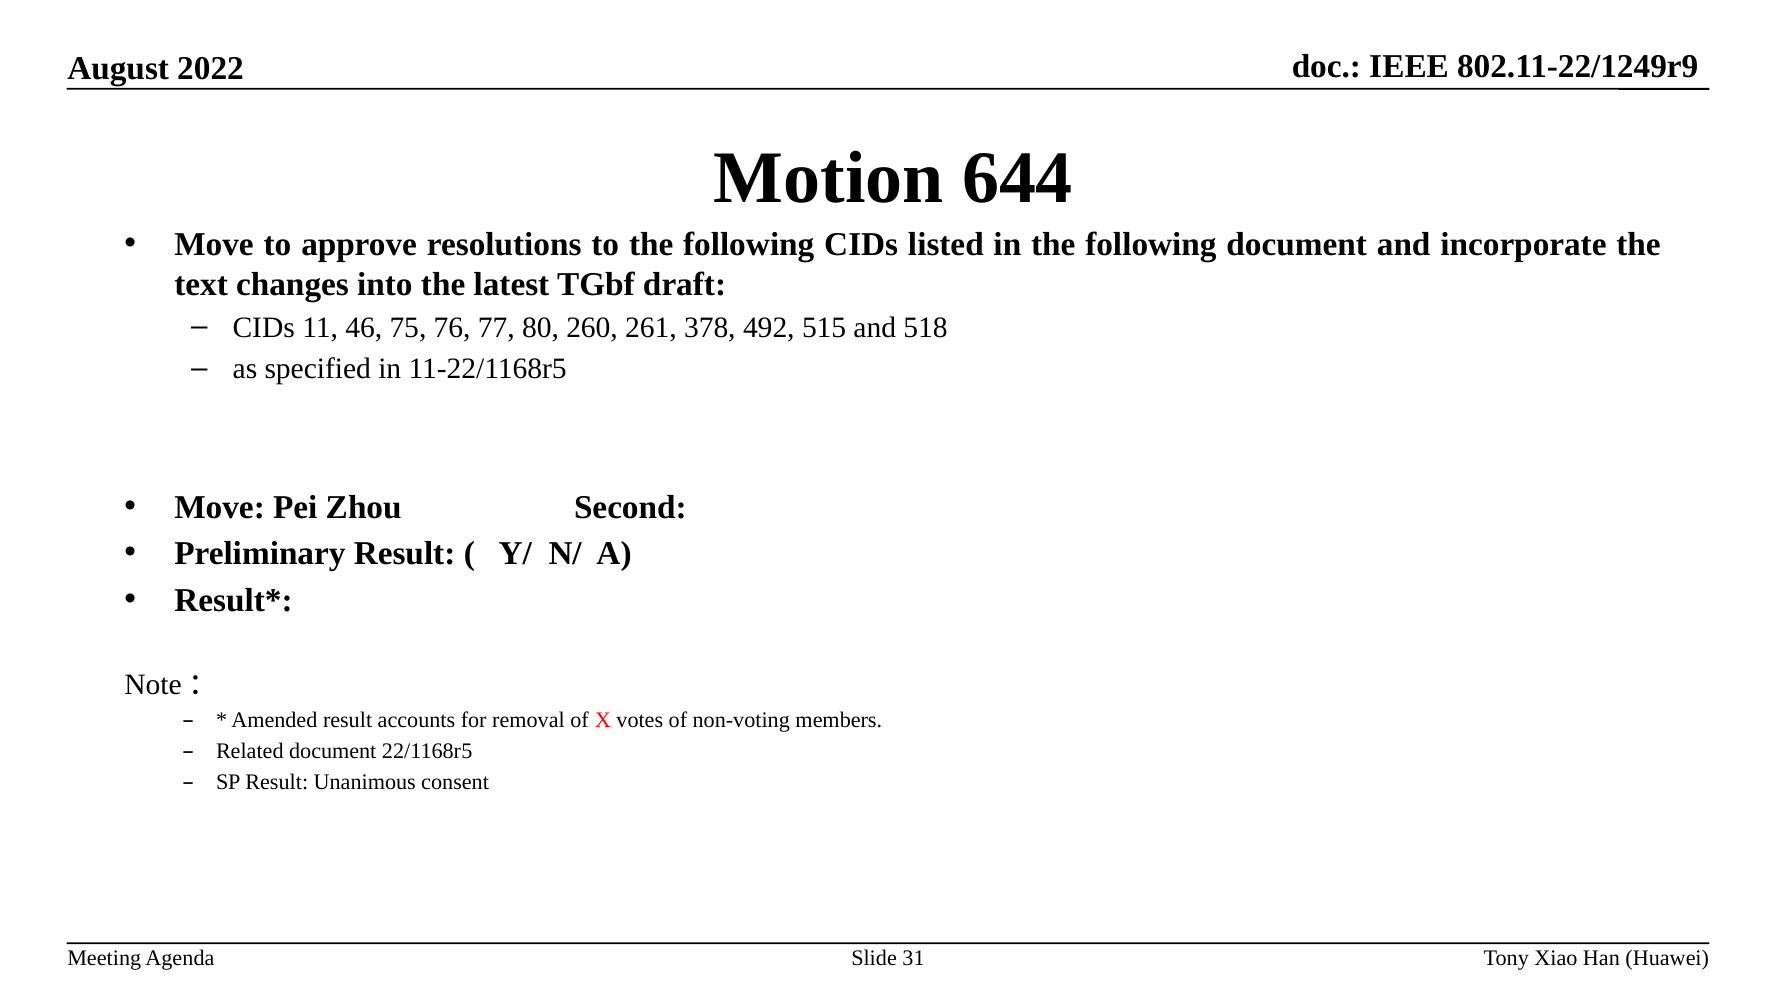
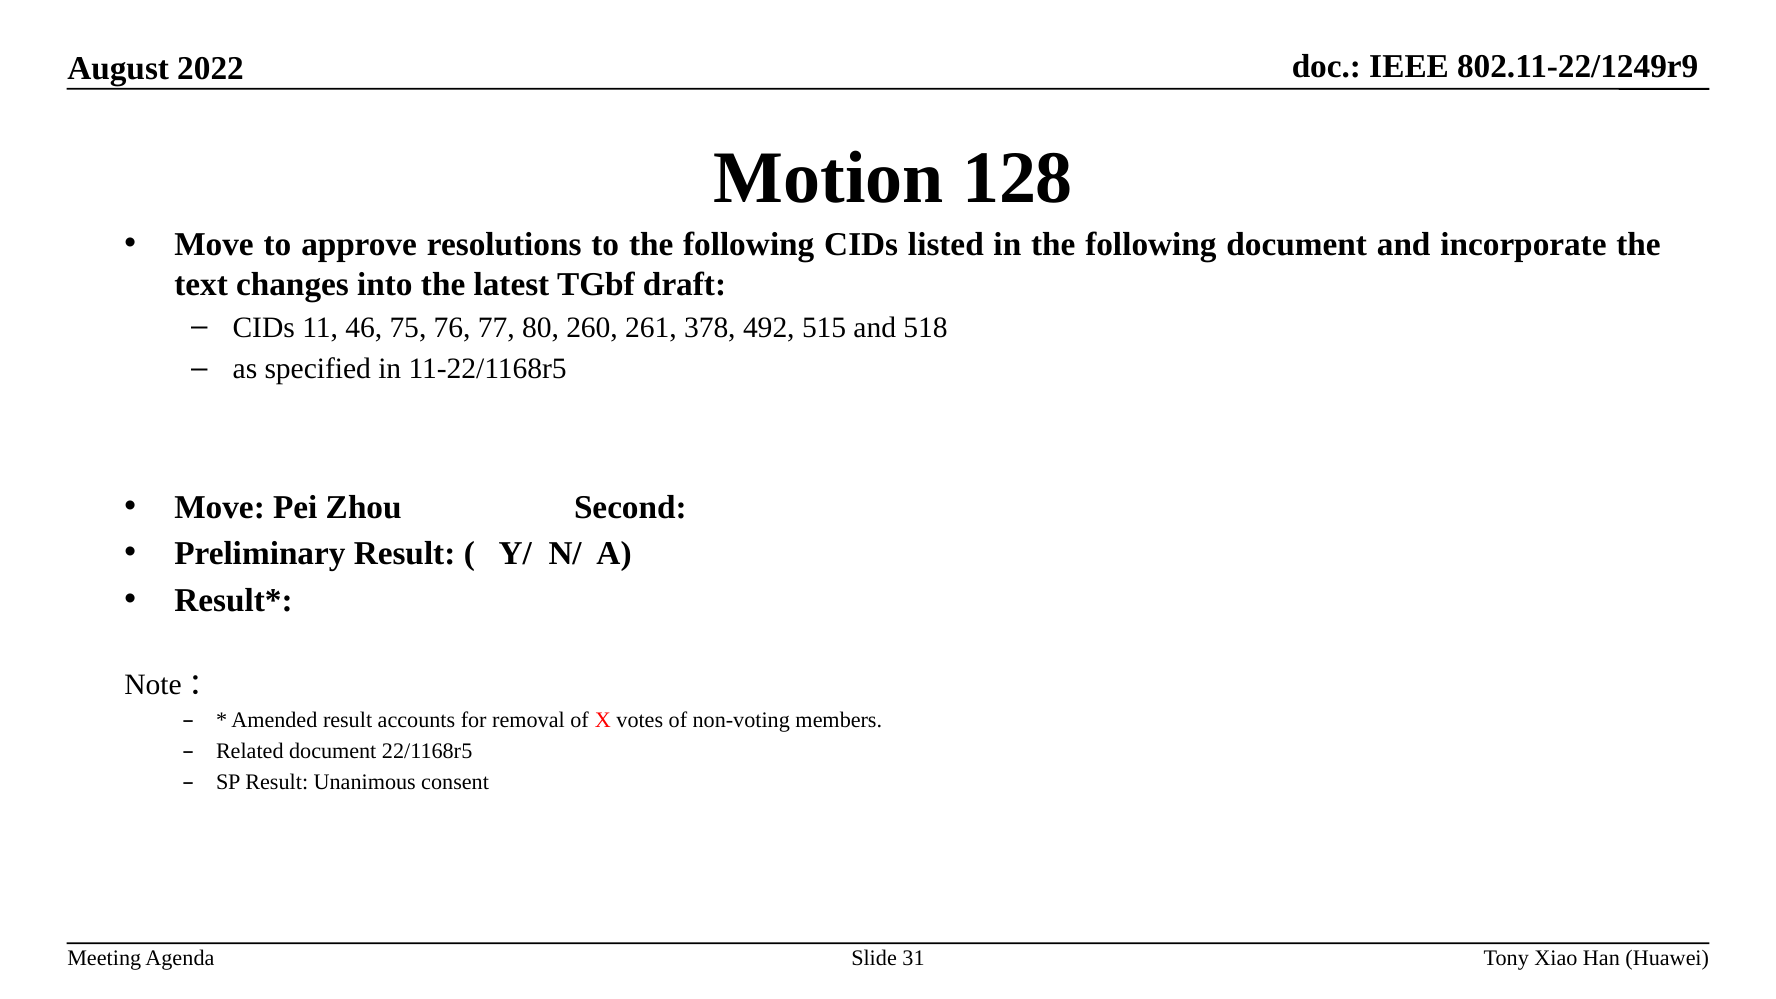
644: 644 -> 128
